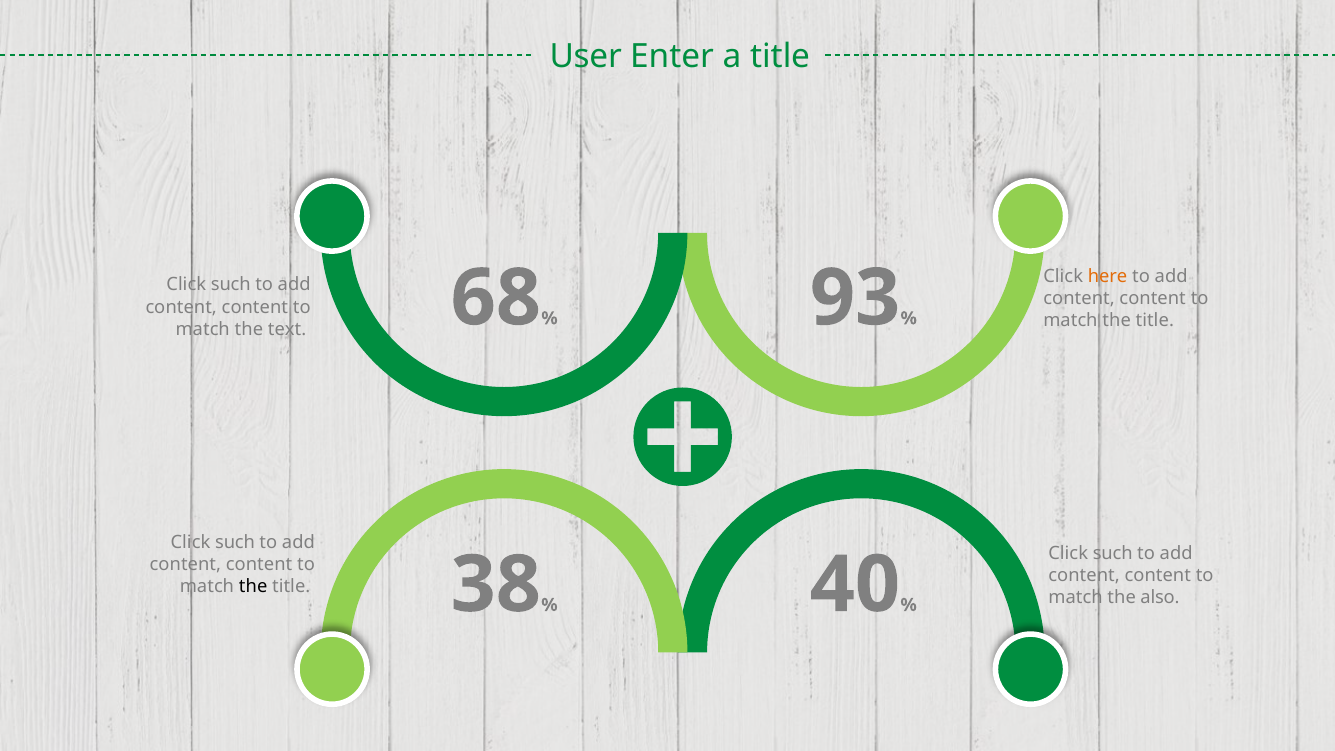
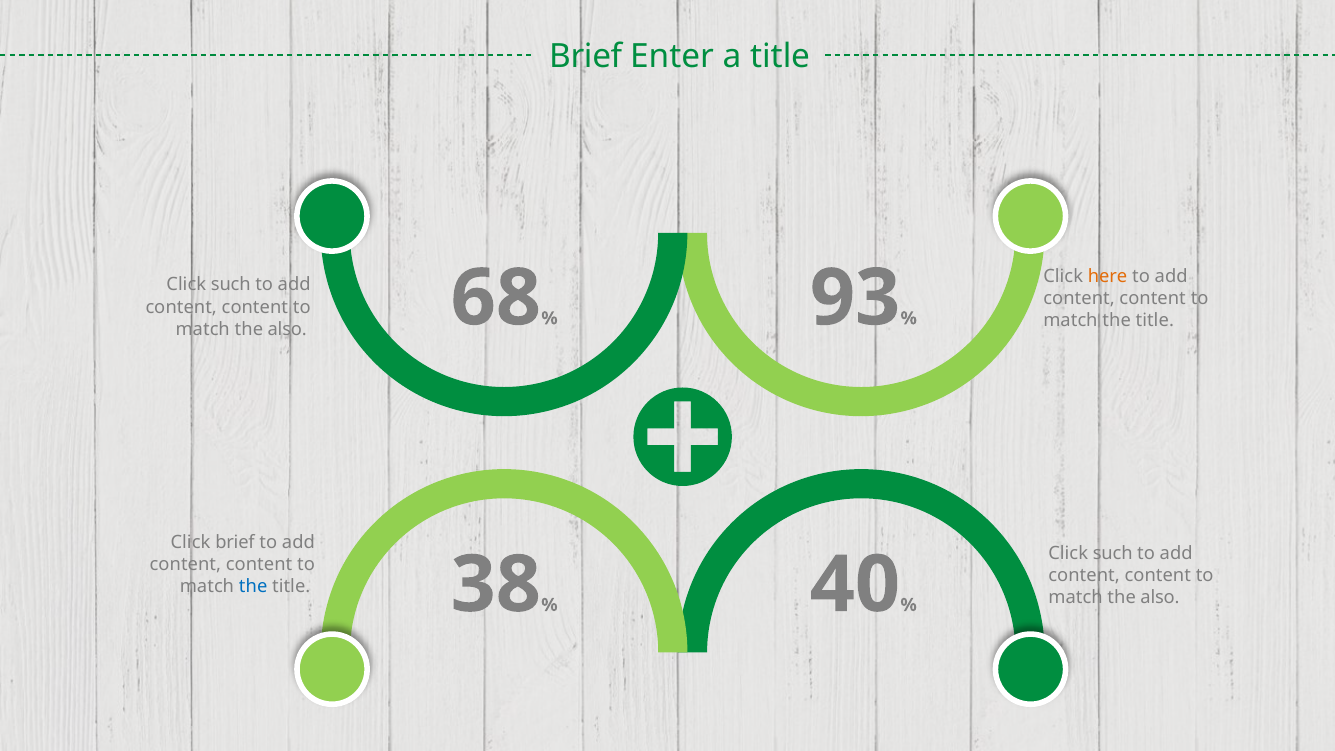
User at (586, 57): User -> Brief
text at (287, 329): text -> also
such at (235, 543): such -> brief
the at (253, 587) colour: black -> blue
